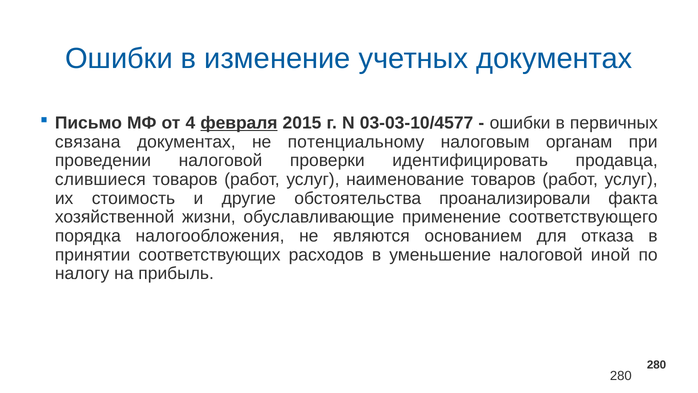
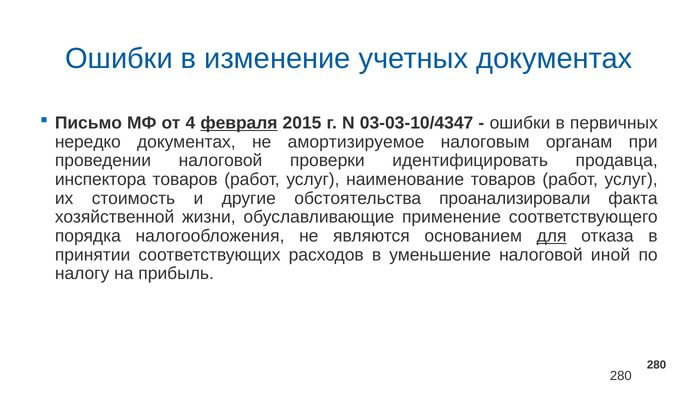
03-03-10/4577: 03-03-10/4577 -> 03-03-10/4347
связана: связана -> нередко
потенциальному: потенциальному -> амортизируемое
слившиеся: слившиеся -> инспектора
для underline: none -> present
